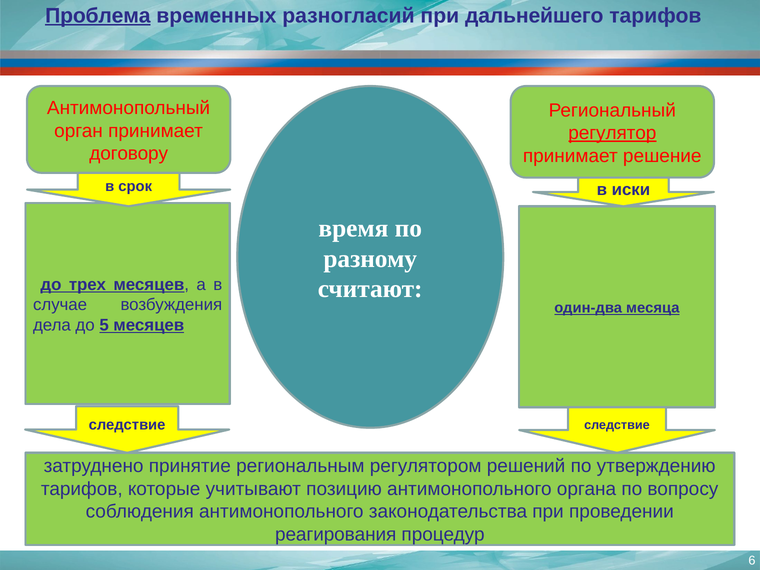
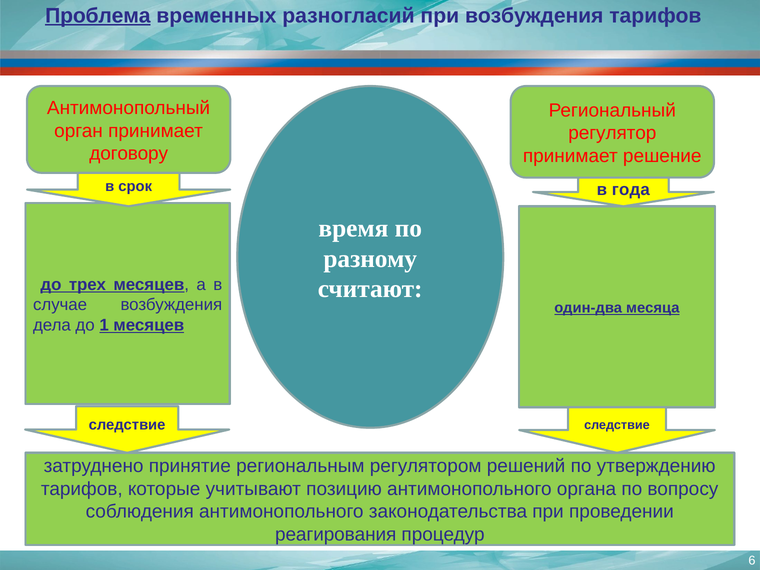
при дальнейшего: дальнейшего -> возбуждения
регулятор underline: present -> none
иски: иски -> года
5: 5 -> 1
